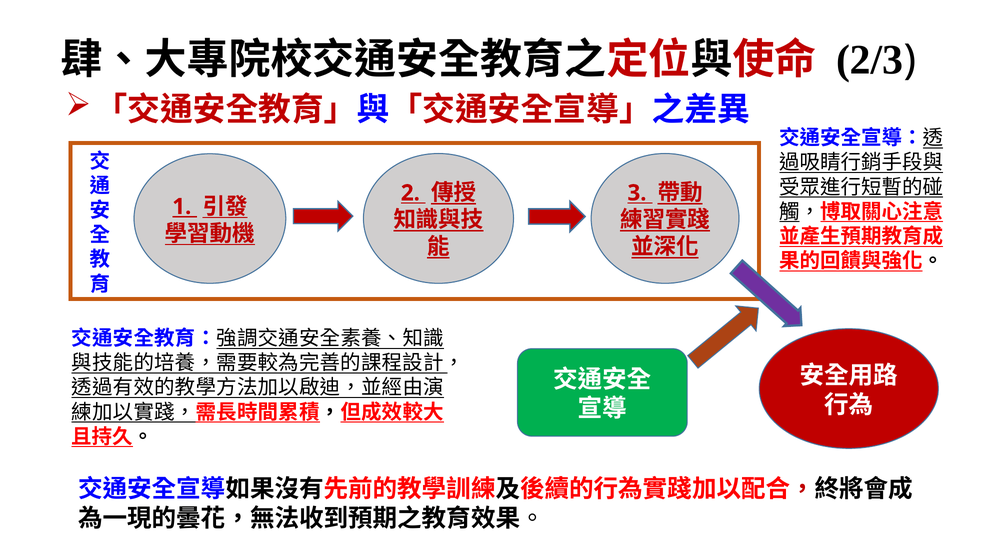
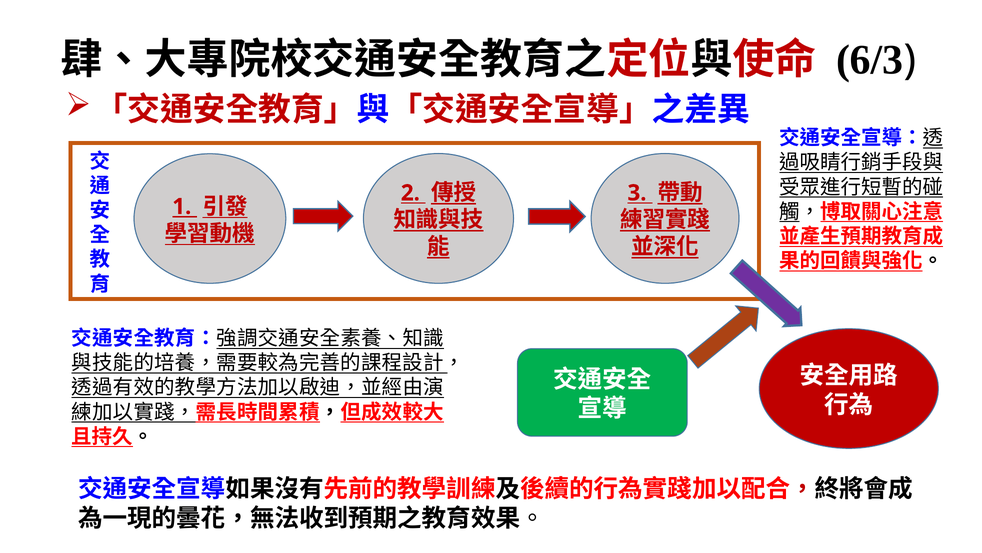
2/3: 2/3 -> 6/3
